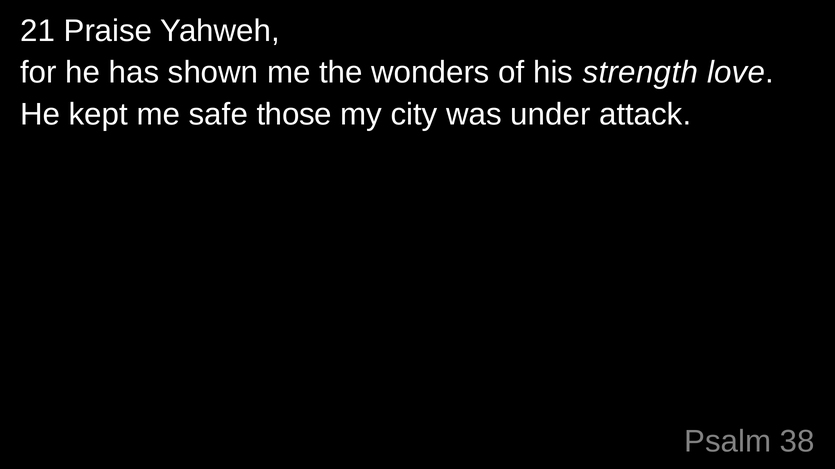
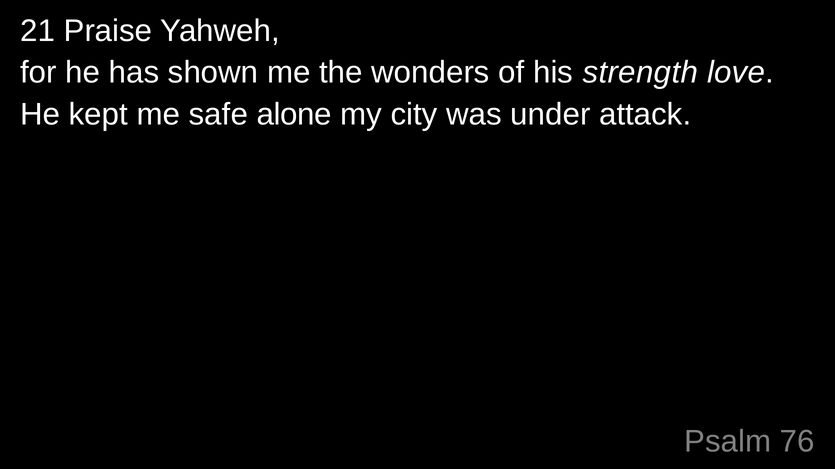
those: those -> alone
38: 38 -> 76
